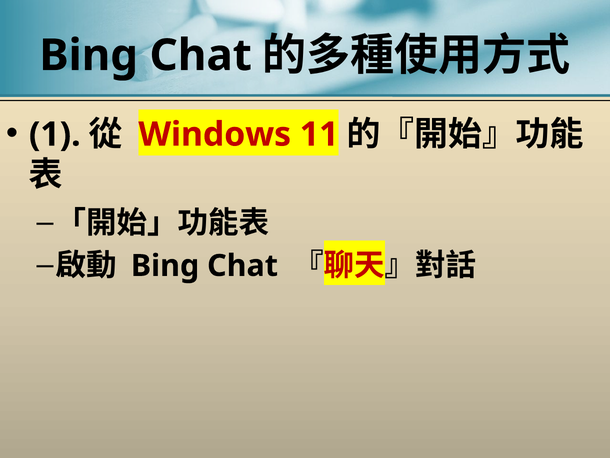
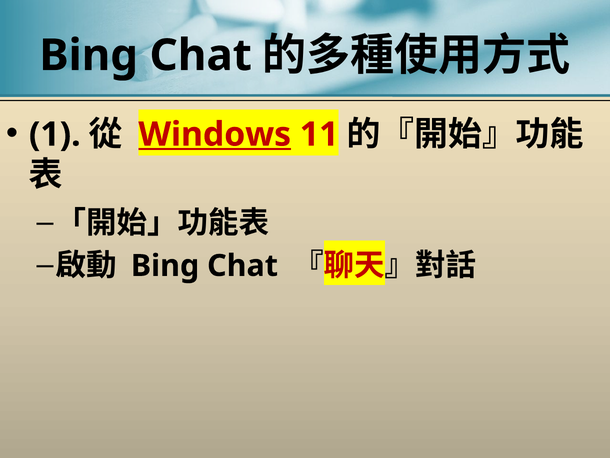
Windows underline: none -> present
